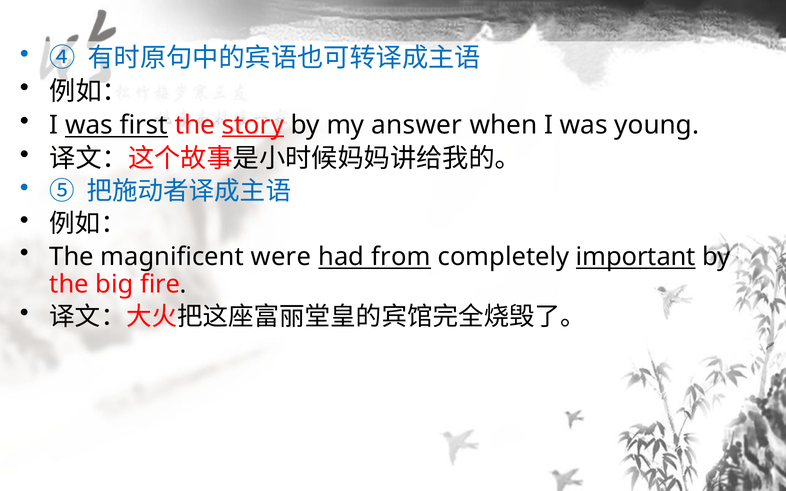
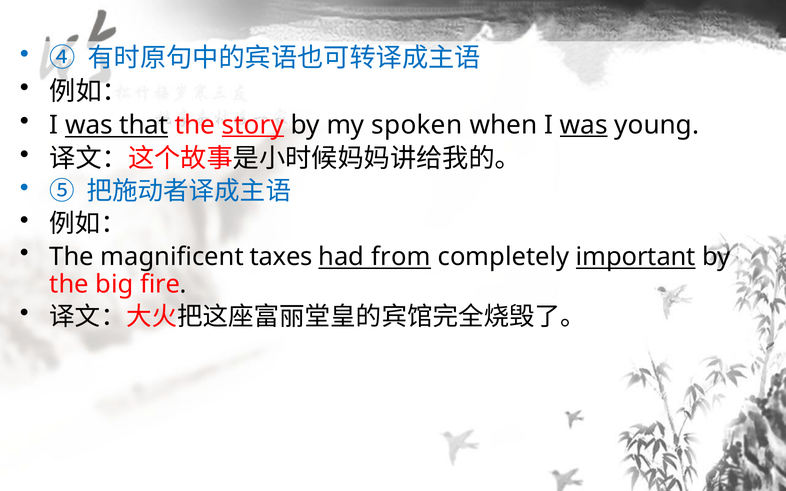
first: first -> that
answer: answer -> spoken
was at (584, 125) underline: none -> present
were: were -> taxes
